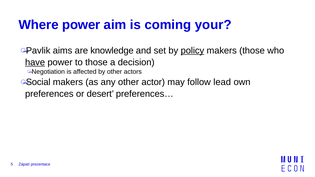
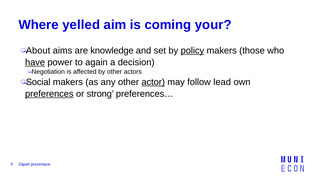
Where power: power -> yelled
Pavlik: Pavlik -> About
to those: those -> again
actor underline: none -> present
preferences underline: none -> present
desert: desert -> strong
